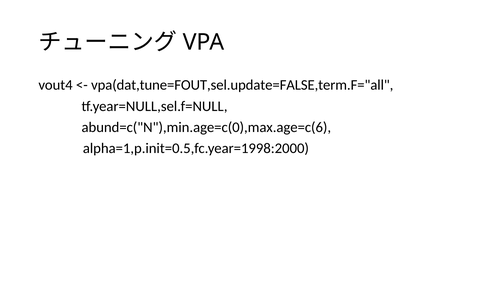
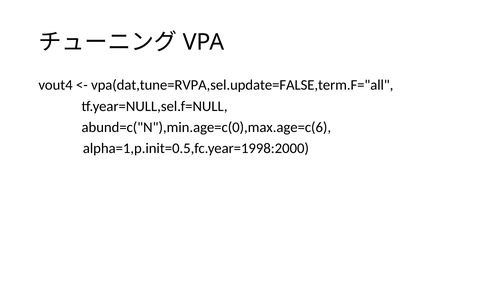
vpa(dat,tune=FOUT,sel.update=FALSE,term.F="all: vpa(dat,tune=FOUT,sel.update=FALSE,term.F="all -> vpa(dat,tune=RVPA,sel.update=FALSE,term.F="all
